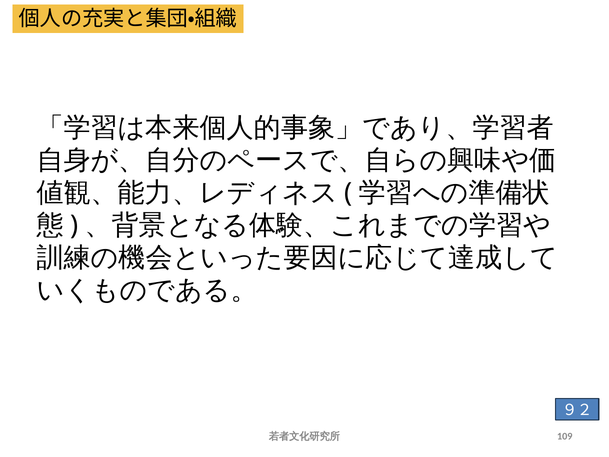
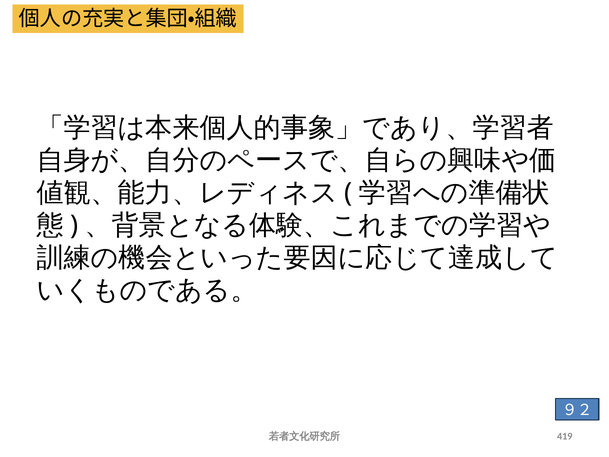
109: 109 -> 419
